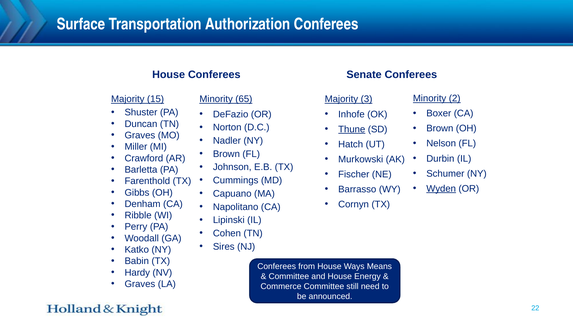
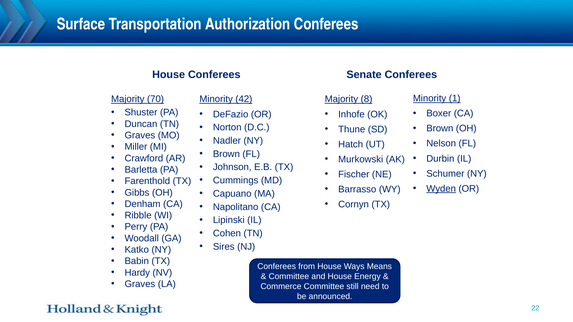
2: 2 -> 1
15: 15 -> 70
65: 65 -> 42
3: 3 -> 8
Thune underline: present -> none
